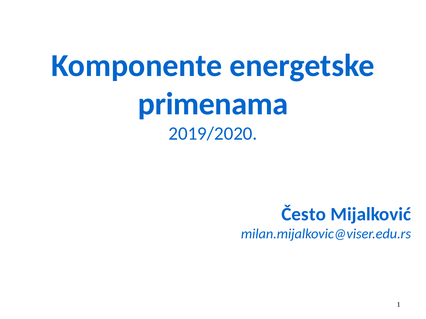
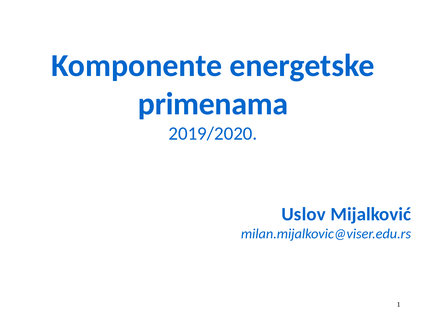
Često: Često -> Uslov
